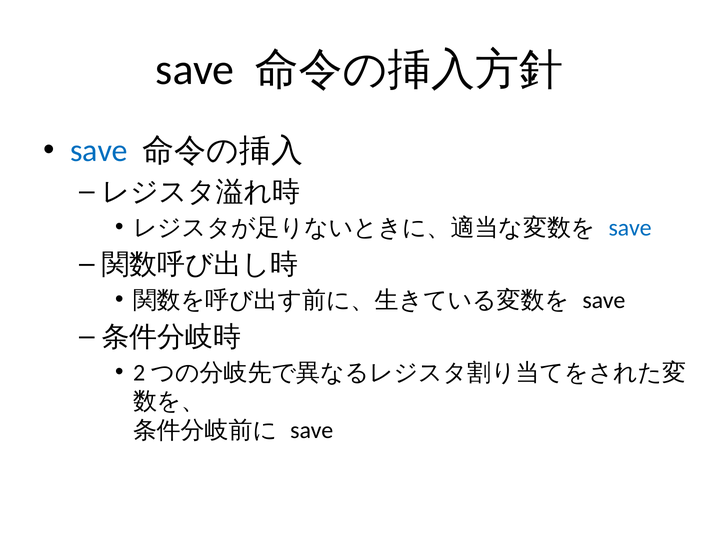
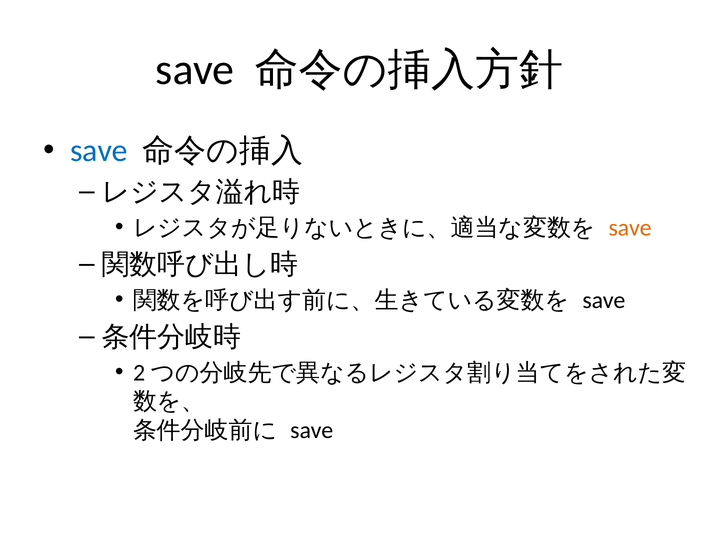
save at (630, 228) colour: blue -> orange
